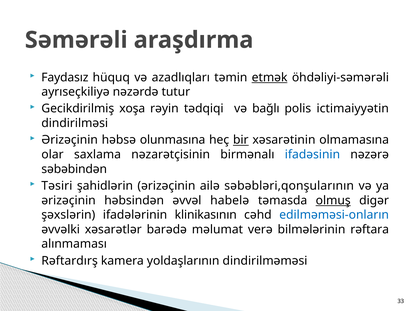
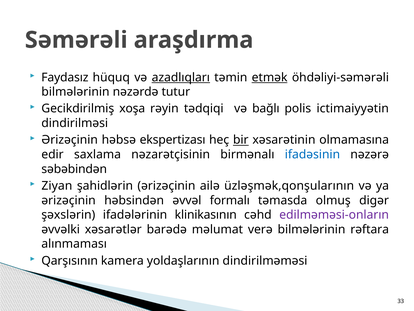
azadlıqları underline: none -> present
ayrıseçkiliyə at (75, 92): ayrıseçkiliyə -> bilmələrinin
olunmasına: olunmasına -> ekspertizası
olar: olar -> edir
Təsiri: Təsiri -> Ziyan
səbəbləri,qonşularının: səbəbləri,qonşularının -> üzləşmək,qonşularının
habelə: habelə -> formalı
olmuş underline: present -> none
edilməməsi-onların colour: blue -> purple
Rəftardırş: Rəftardırş -> Qarşısının
